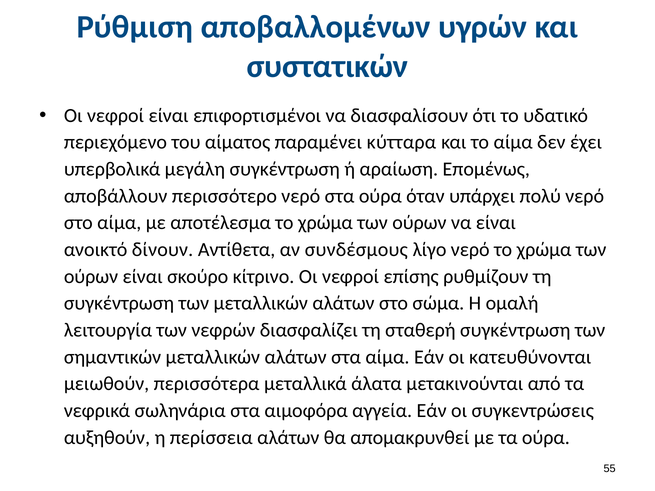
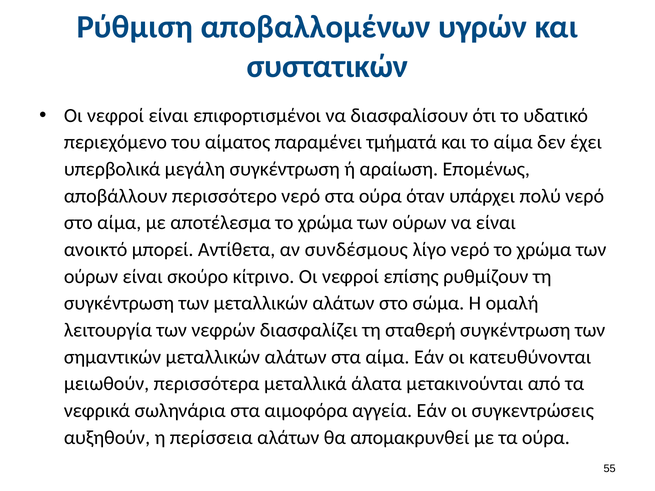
κύτταρα: κύτταρα -> τμήματά
δίνουν: δίνουν -> μπορεί
